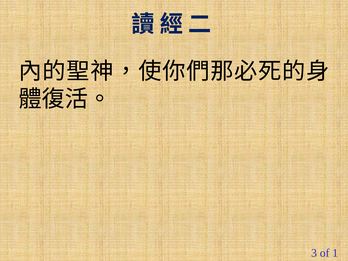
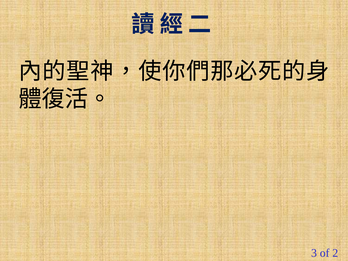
1: 1 -> 2
